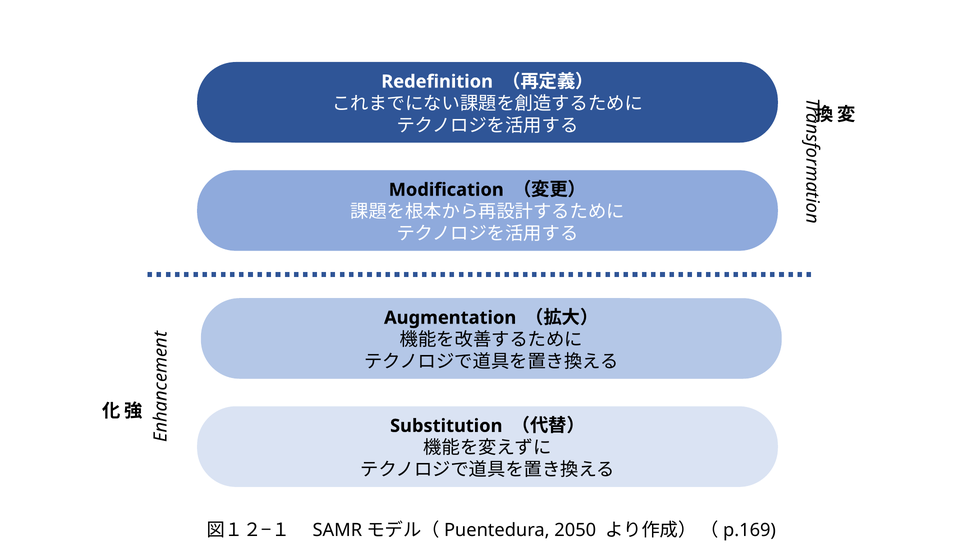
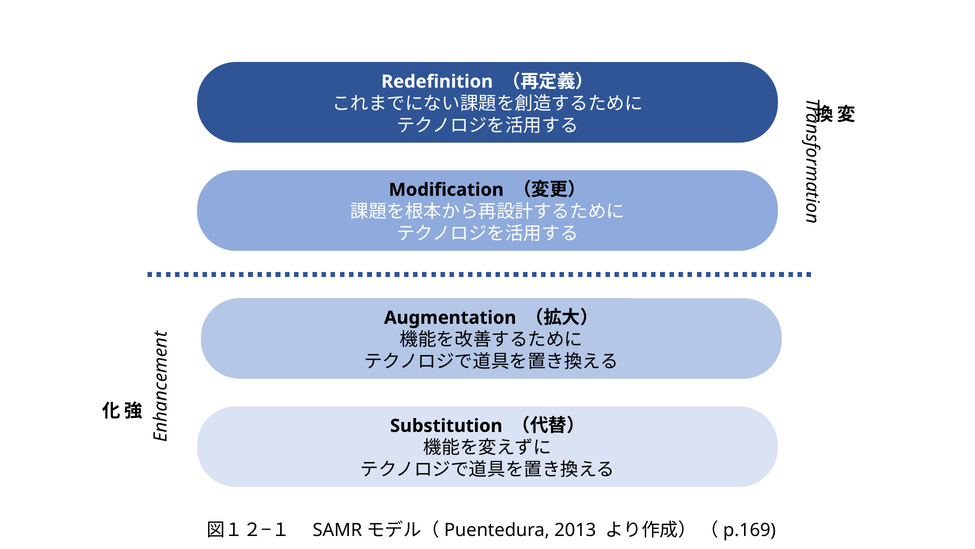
2050: 2050 -> 2013
